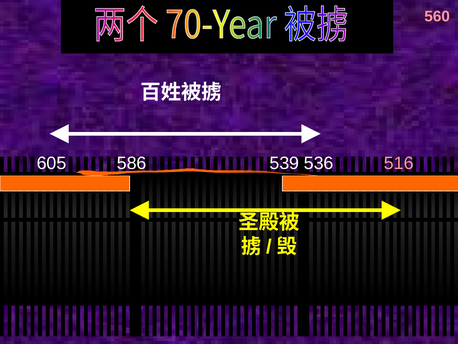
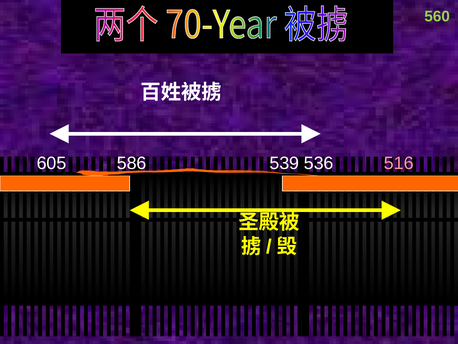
560 colour: pink -> light green
